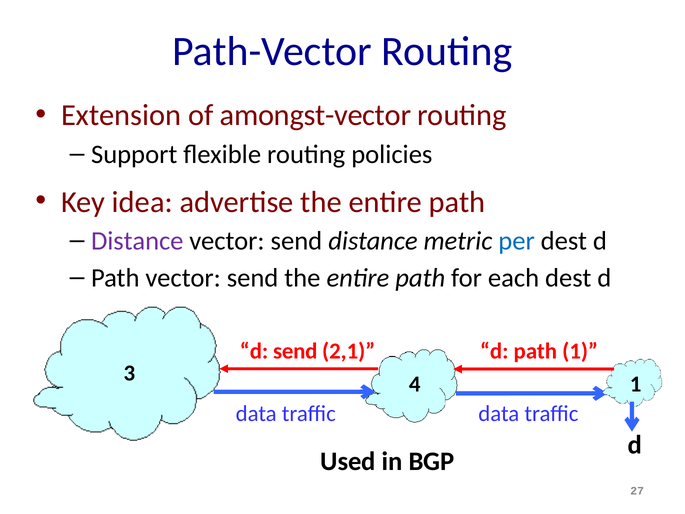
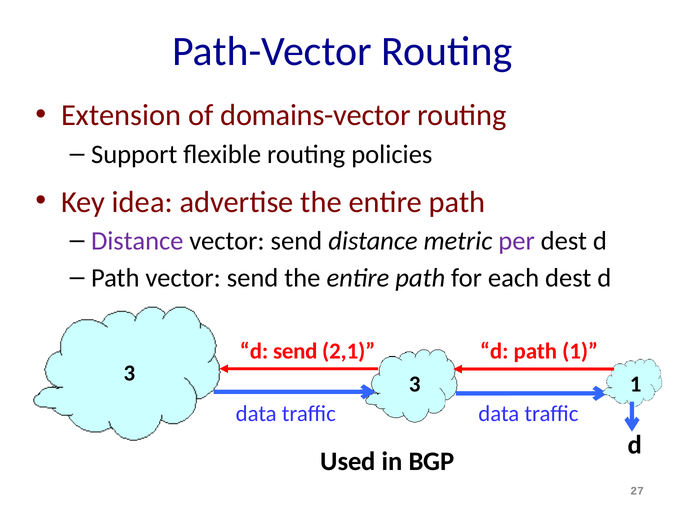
amongst-vector: amongst-vector -> domains-vector
per colour: blue -> purple
3 4: 4 -> 3
